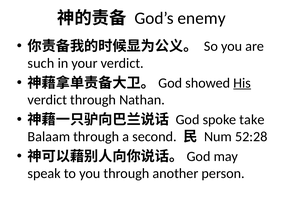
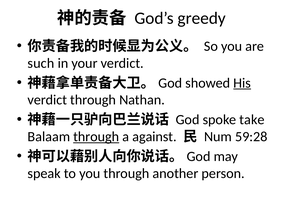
enemy: enemy -> greedy
through at (96, 137) underline: none -> present
second: second -> against
52:28: 52:28 -> 59:28
